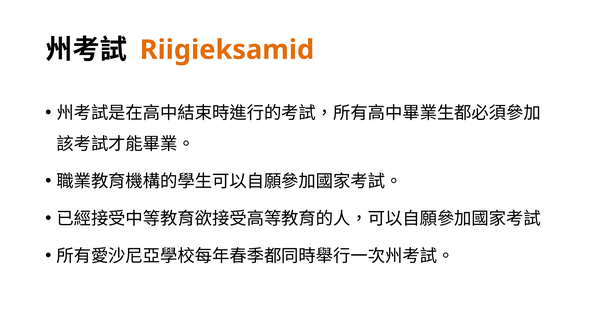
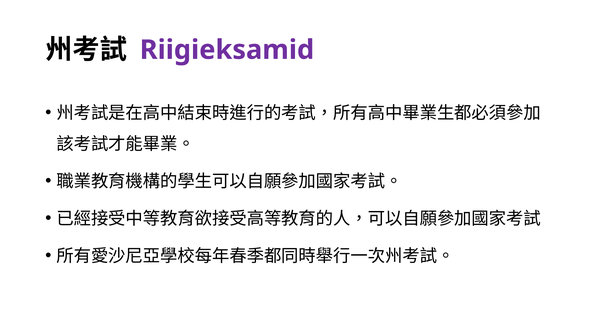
Riigieksamid colour: orange -> purple
